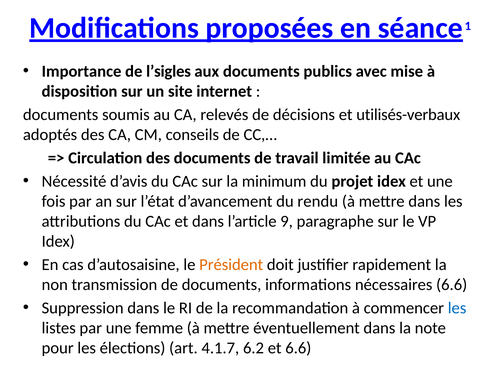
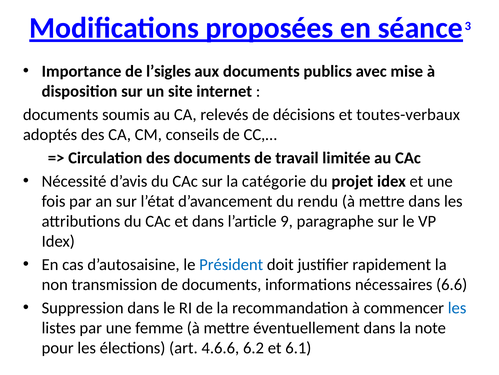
1: 1 -> 3
utilisés-verbaux: utilisés-verbaux -> toutes-verbaux
minimum: minimum -> catégorie
Président colour: orange -> blue
4.1.7: 4.1.7 -> 4.6.6
et 6.6: 6.6 -> 6.1
